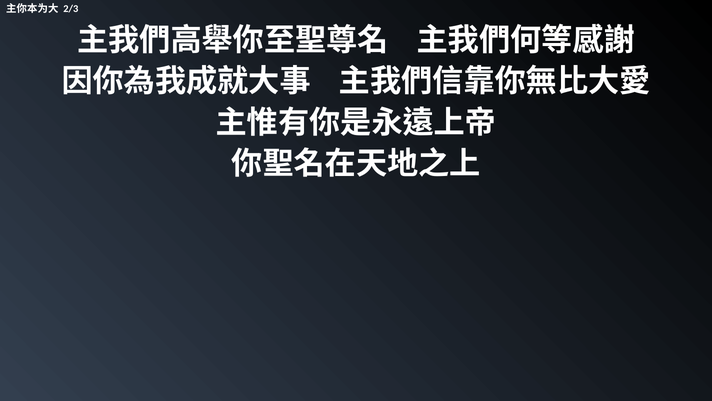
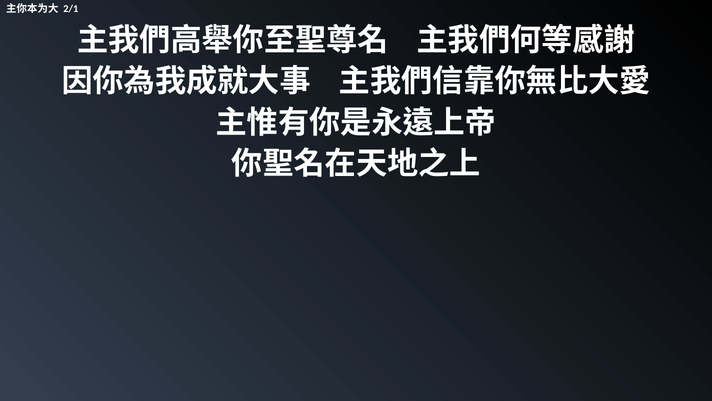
2/3: 2/3 -> 2/1
